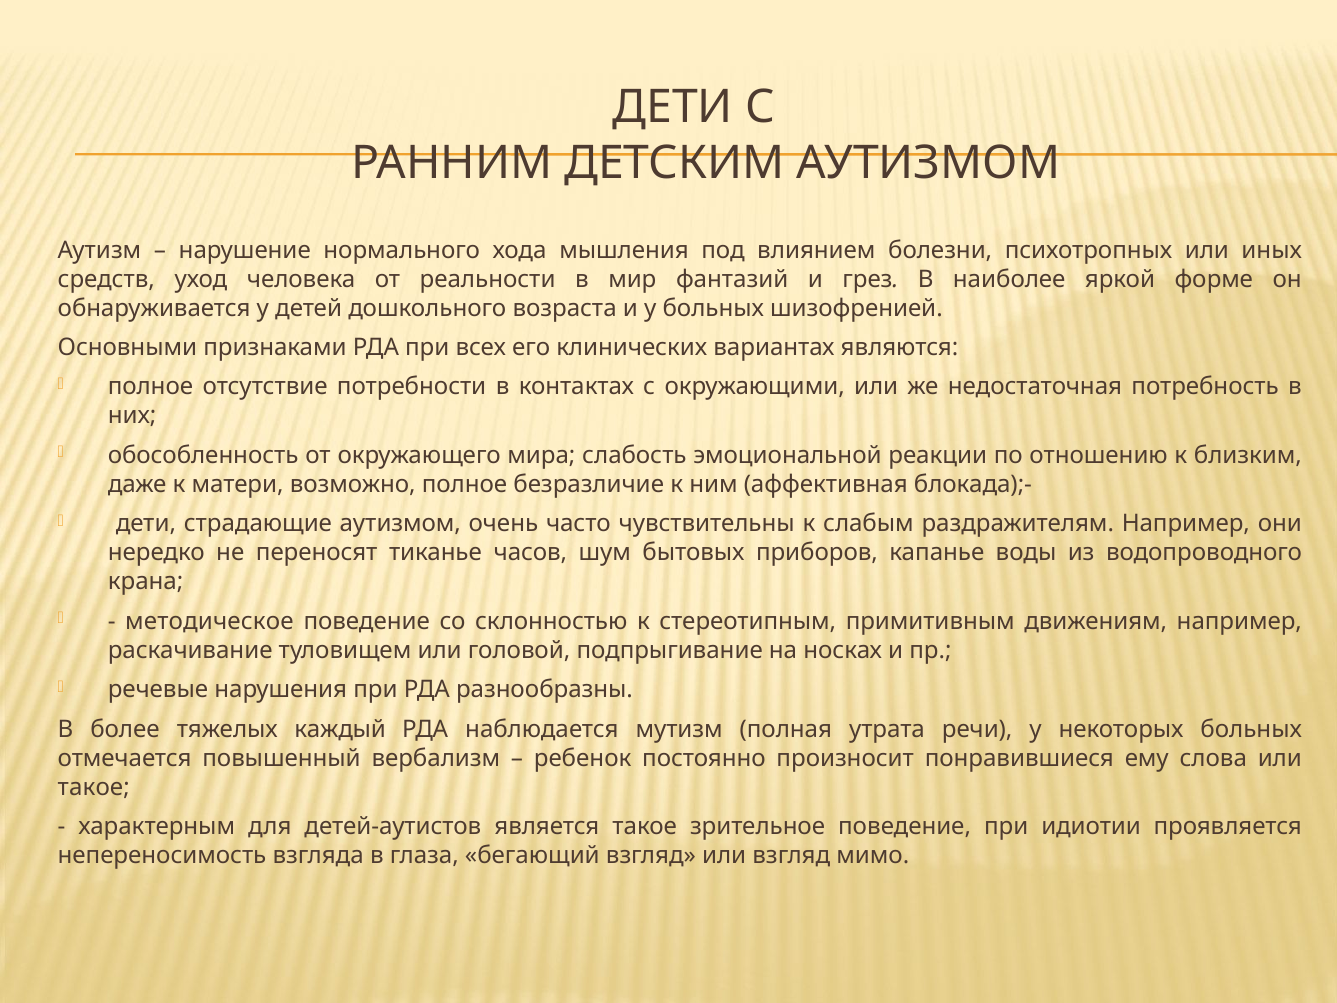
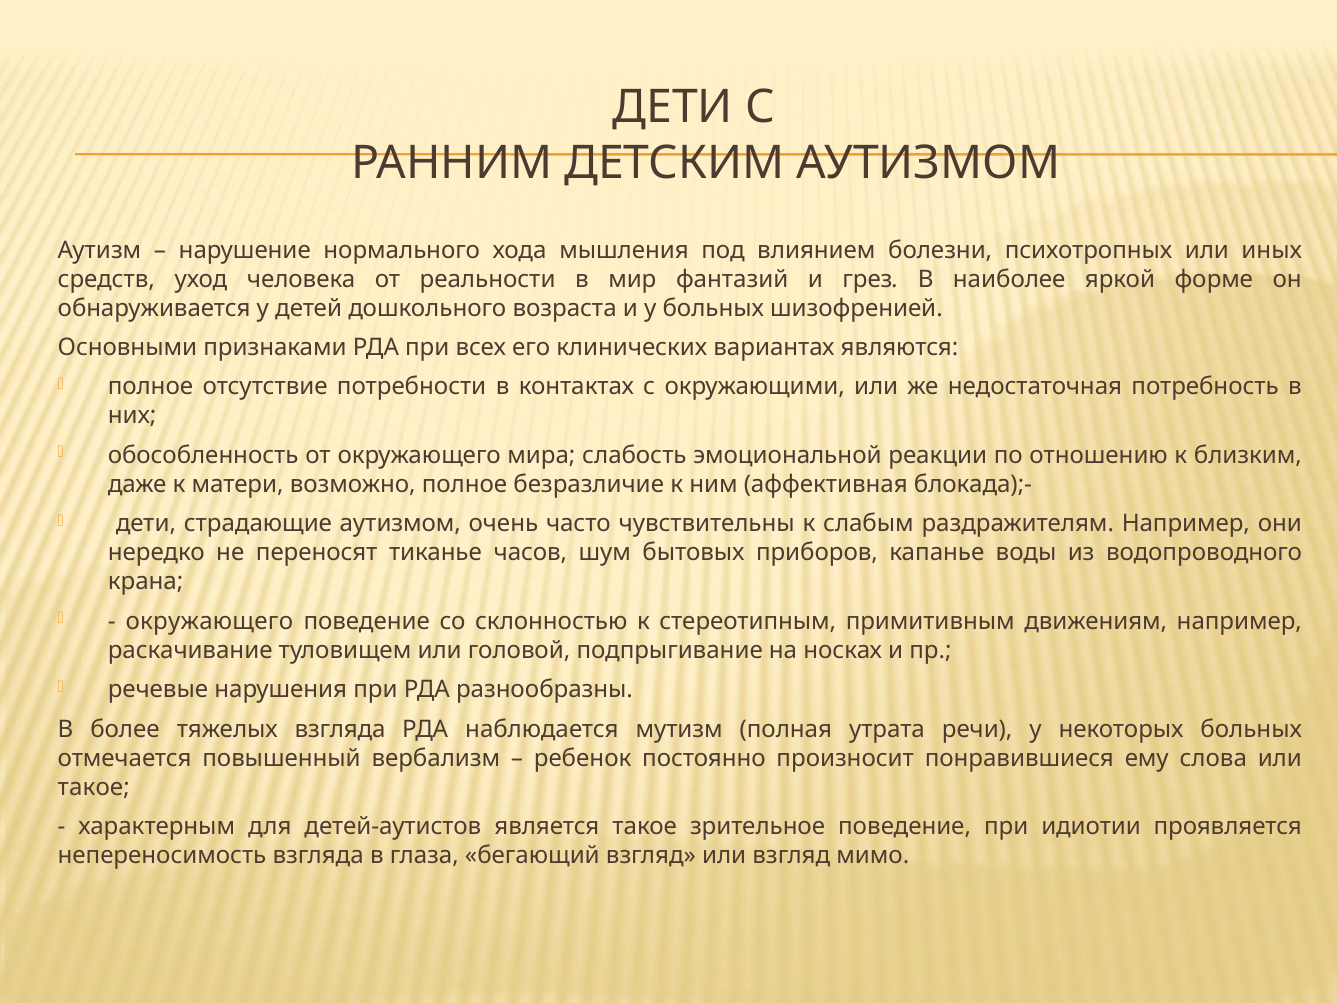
методическое at (209, 621): методическое -> окружающего
тяжелых каждый: каждый -> взгляда
